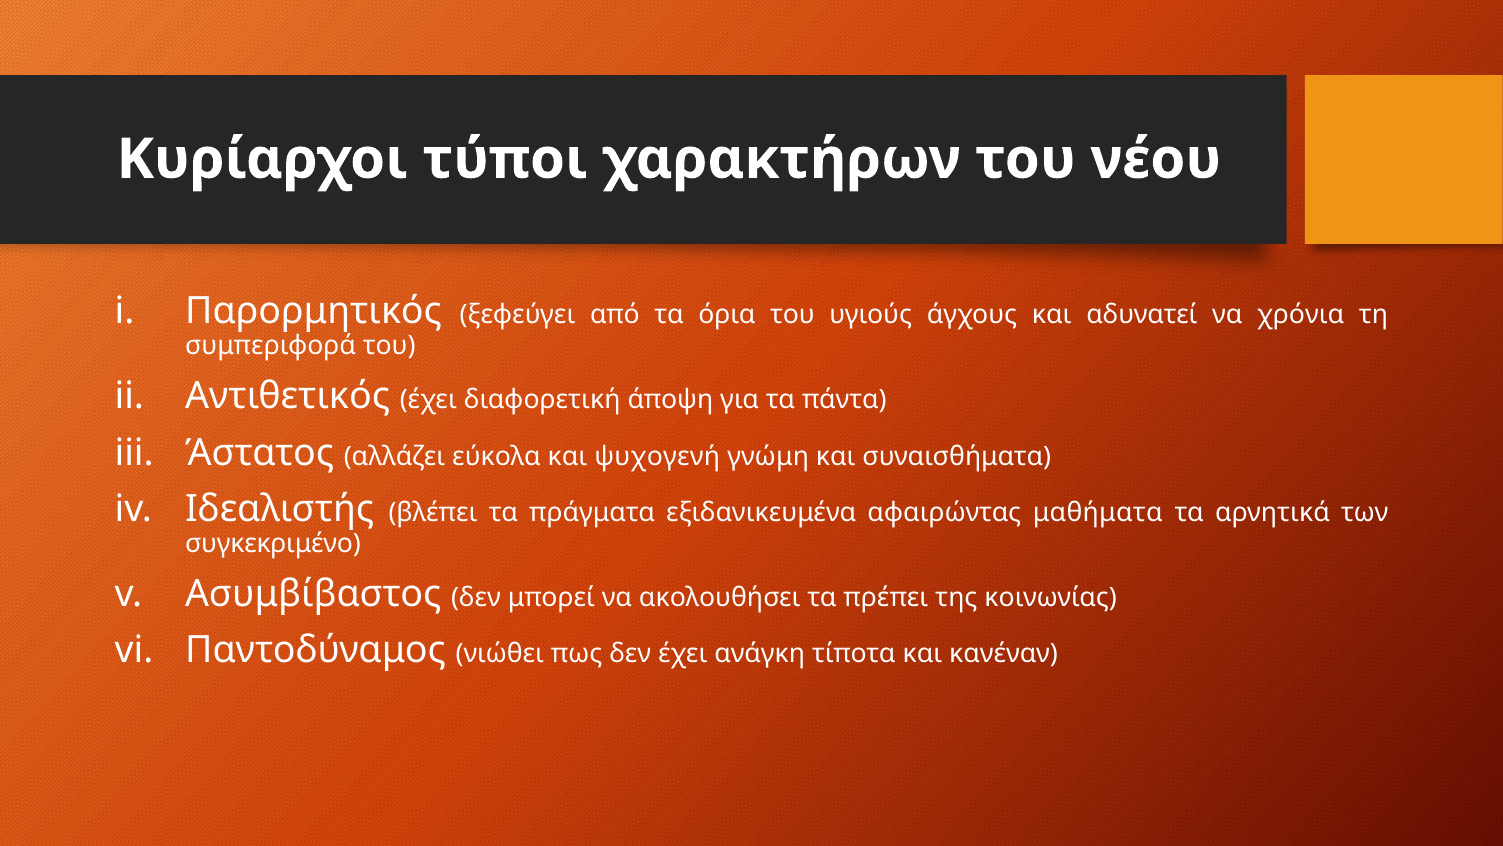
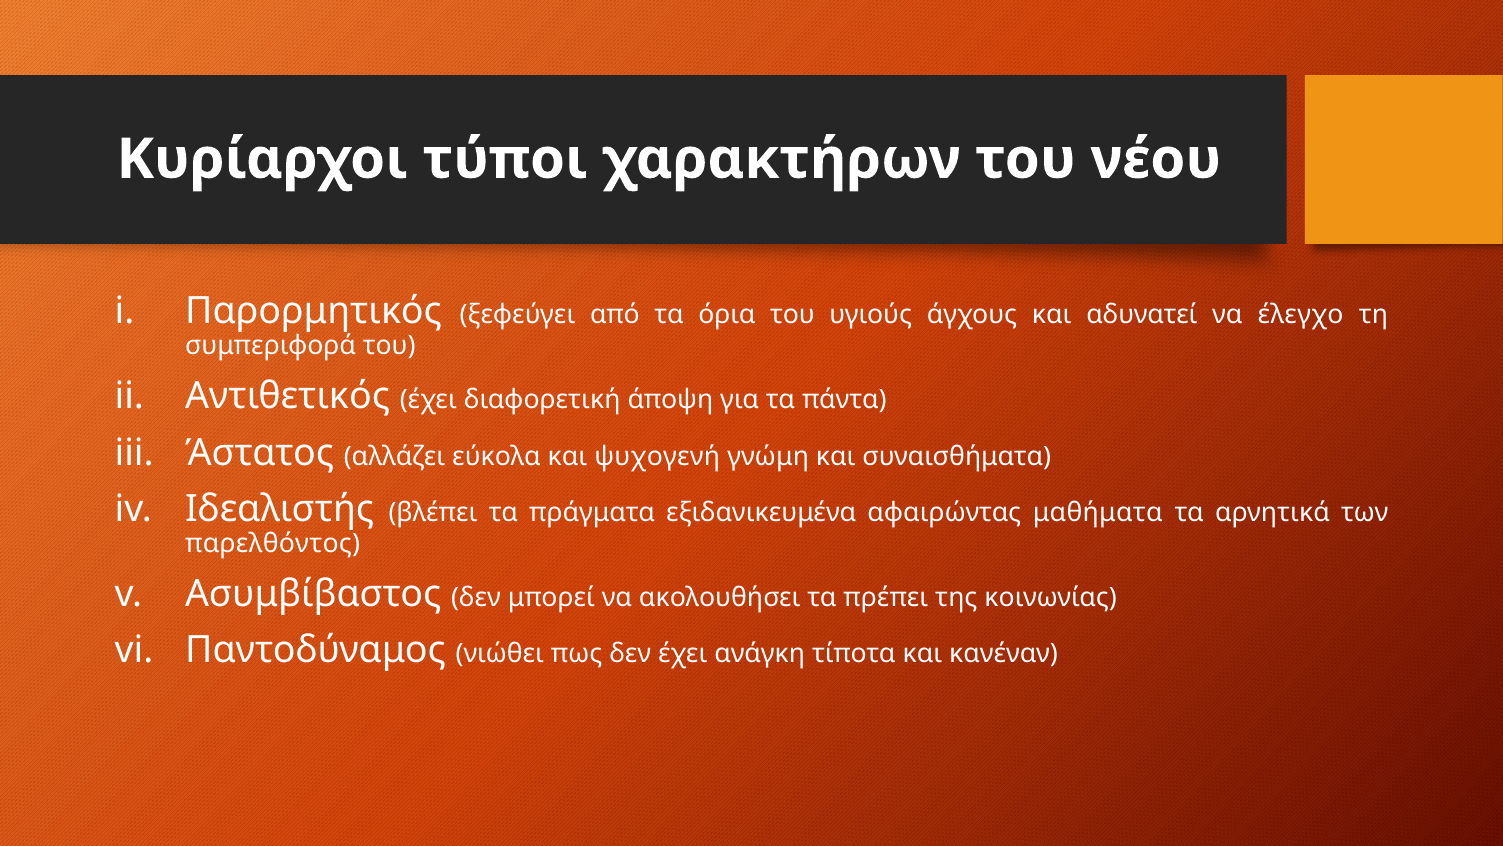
χρόνια: χρόνια -> έλεγχο
συγκεκριμένο: συγκεκριμένο -> παρελθόντος
